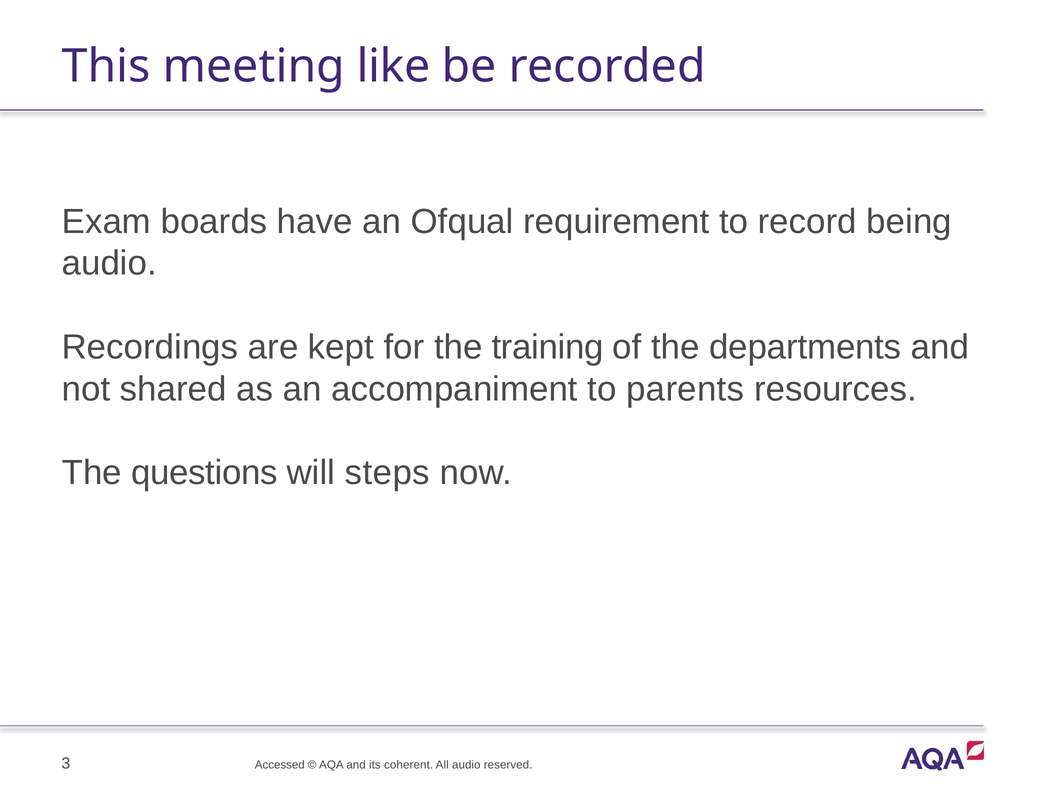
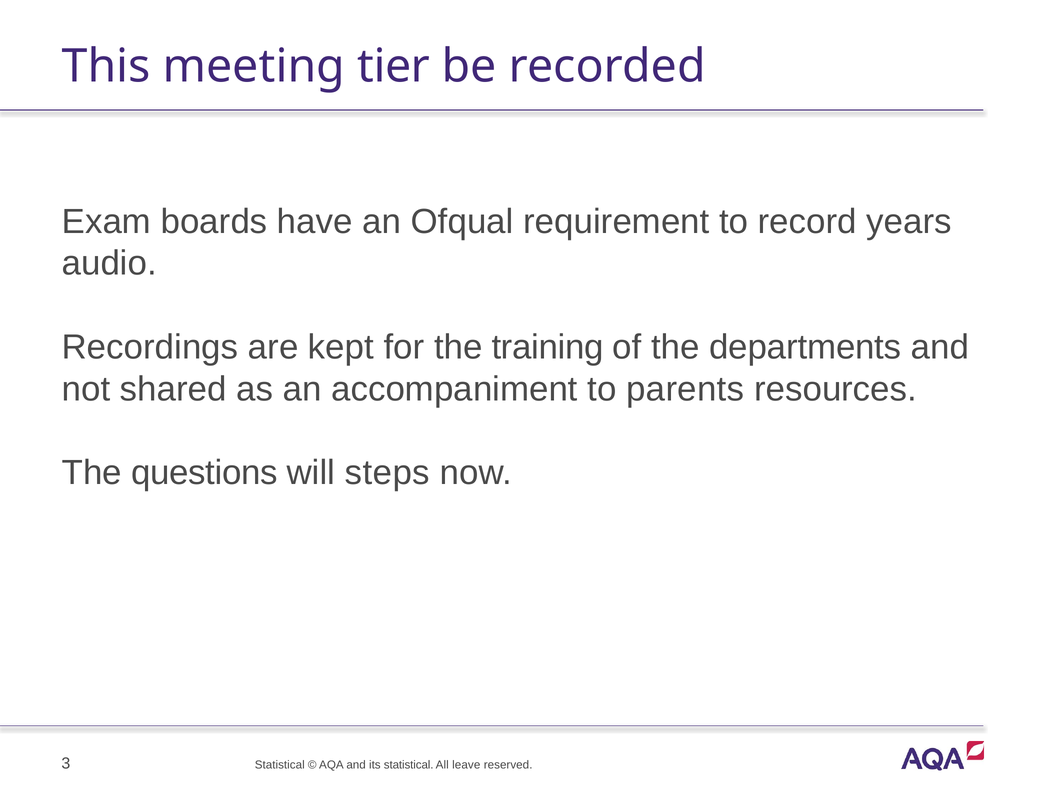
like: like -> tier
being: being -> years
Accessed at (280, 765): Accessed -> Statistical
its coherent: coherent -> statistical
All audio: audio -> leave
